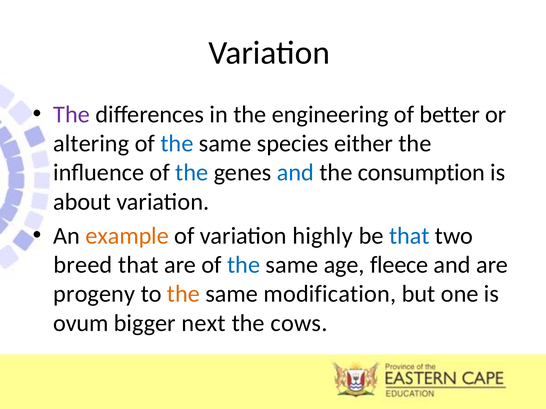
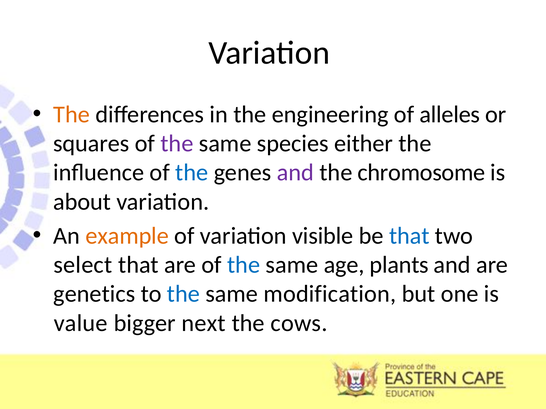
The at (72, 115) colour: purple -> orange
better: better -> alleles
altering: altering -> squares
the at (177, 144) colour: blue -> purple
and at (295, 173) colour: blue -> purple
consumption: consumption -> chromosome
highly: highly -> visible
breed: breed -> select
fleece: fleece -> plants
progeny: progeny -> genetics
the at (183, 294) colour: orange -> blue
ovum: ovum -> value
